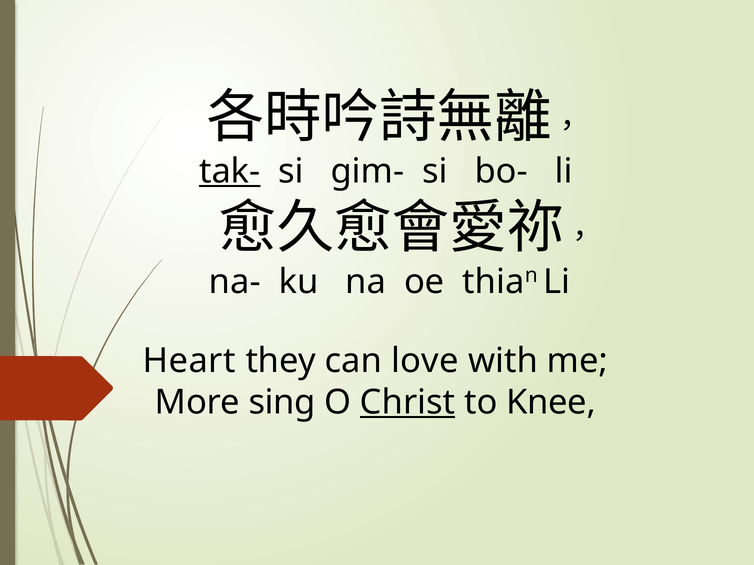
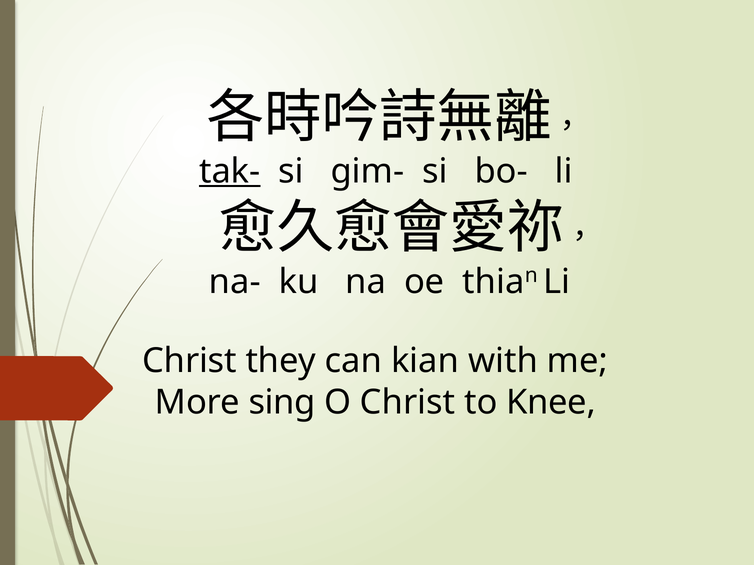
Heart at (189, 361): Heart -> Christ
love: love -> kian
Christ at (408, 403) underline: present -> none
